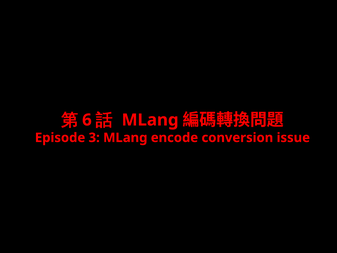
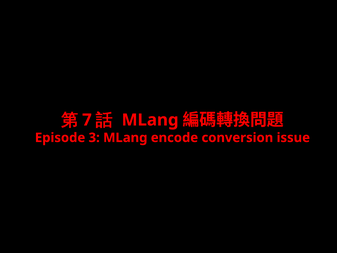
6: 6 -> 7
